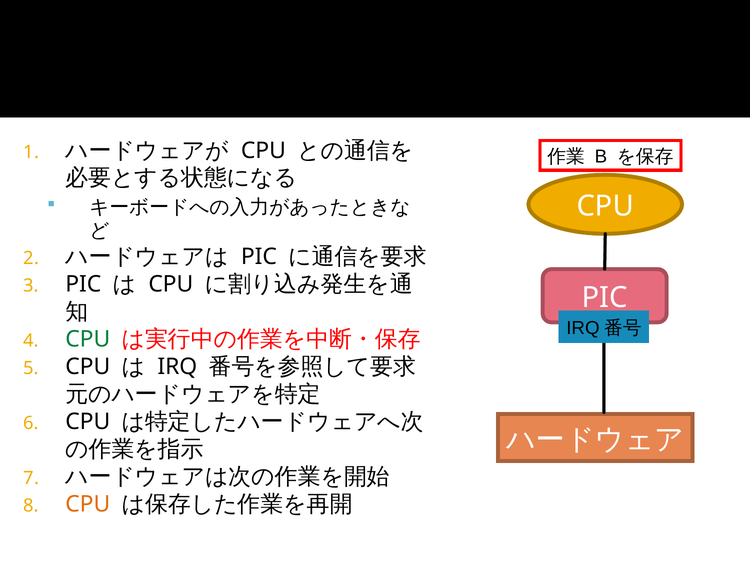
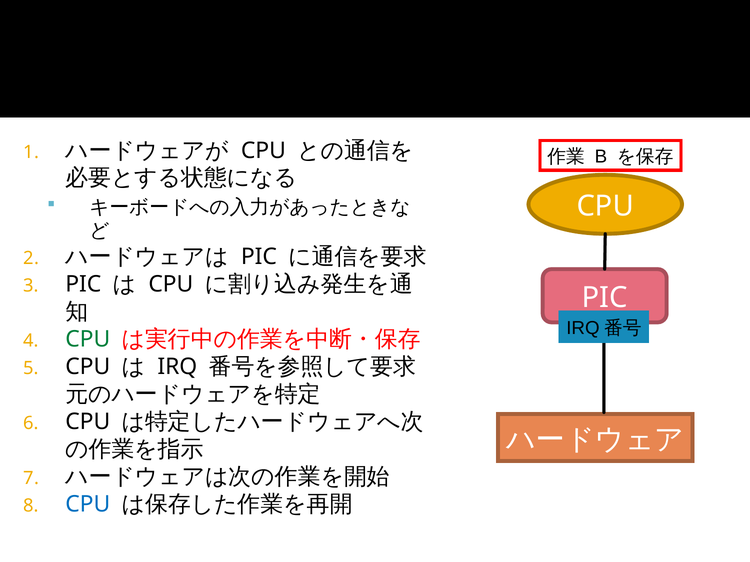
CPU at (88, 504) colour: orange -> blue
